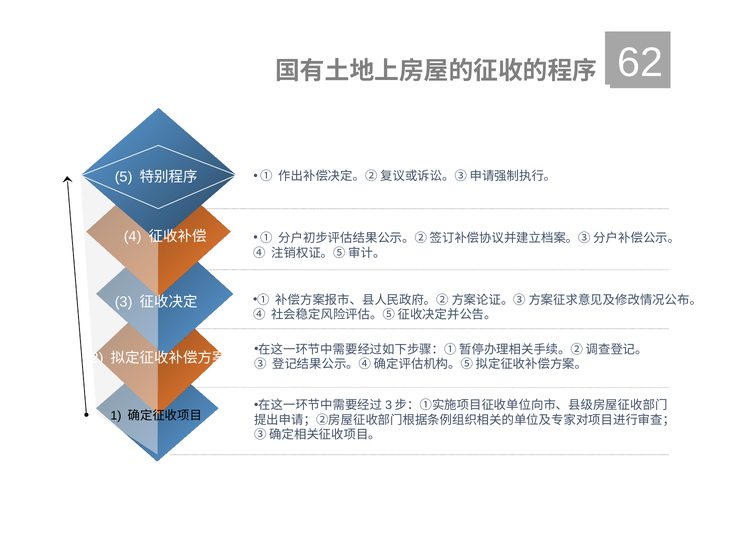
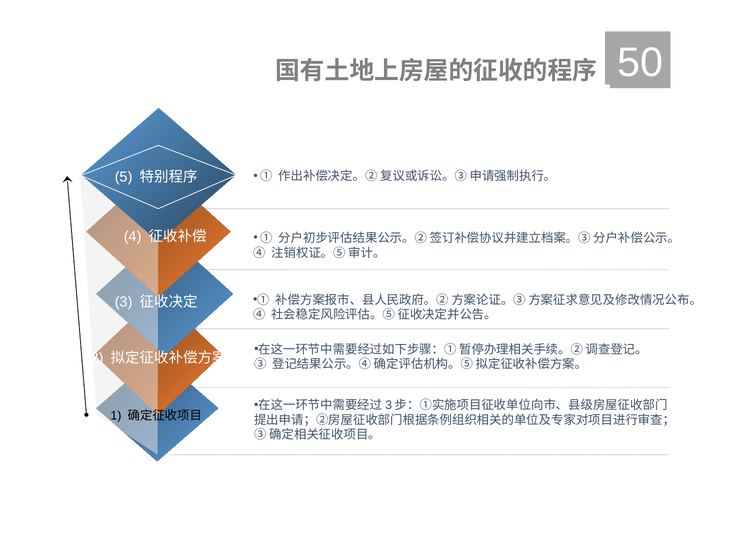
62: 62 -> 50
